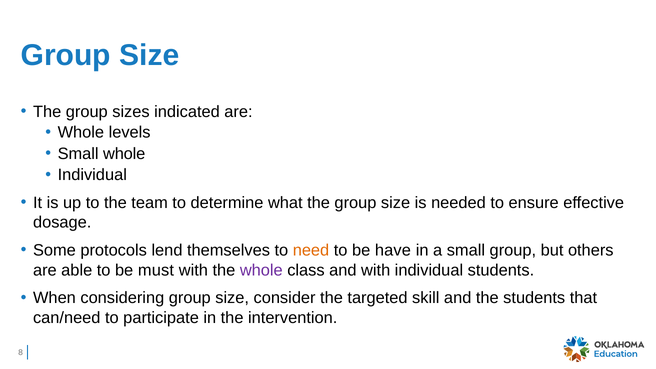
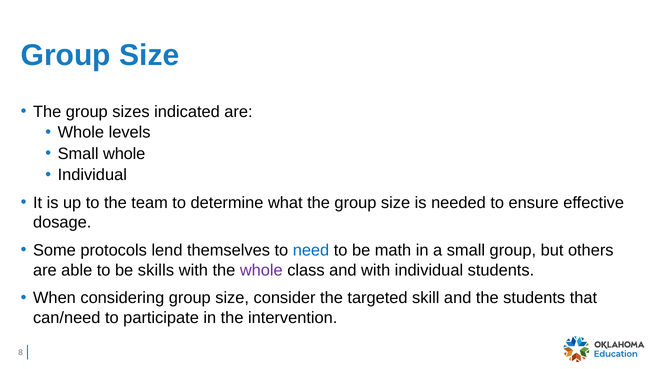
need colour: orange -> blue
have: have -> math
must: must -> skills
